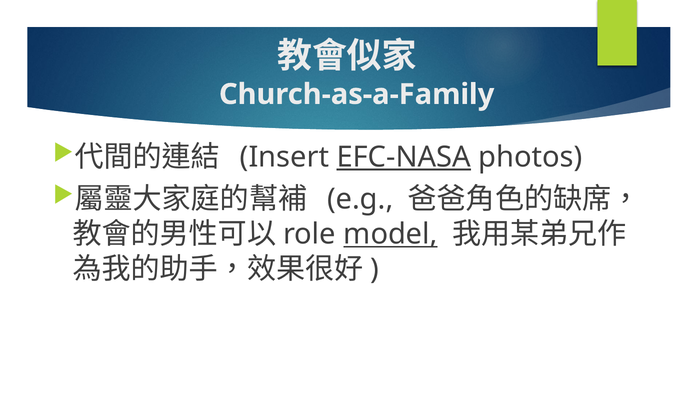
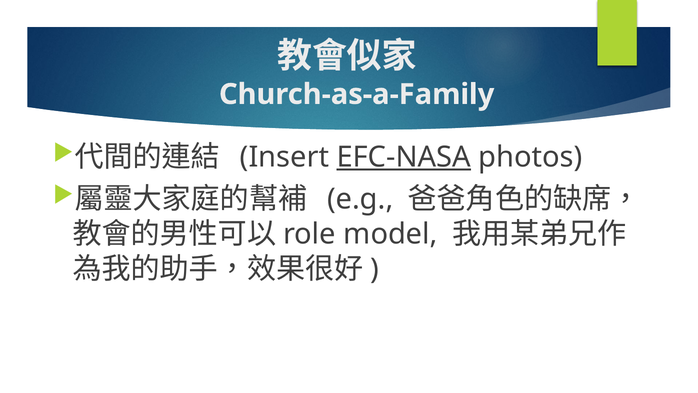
model underline: present -> none
